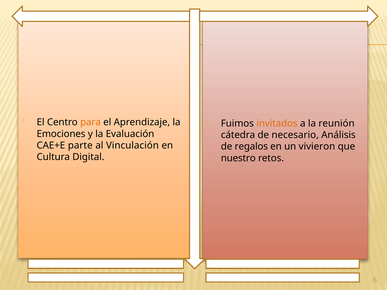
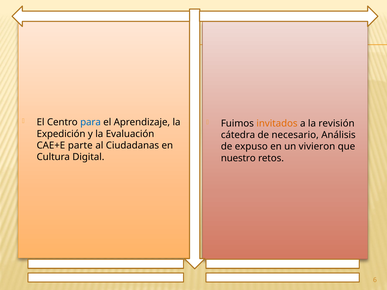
para colour: orange -> blue
reunión: reunión -> revisión
Emociones: Emociones -> Expedición
Vinculación: Vinculación -> Ciudadanas
regalos: regalos -> expuso
